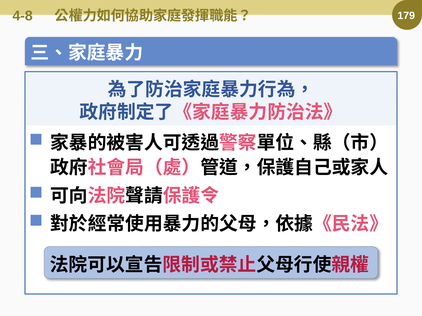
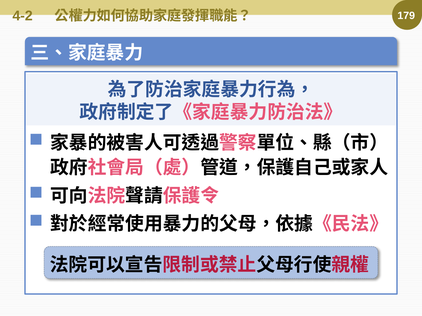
4-8: 4-8 -> 4-2
